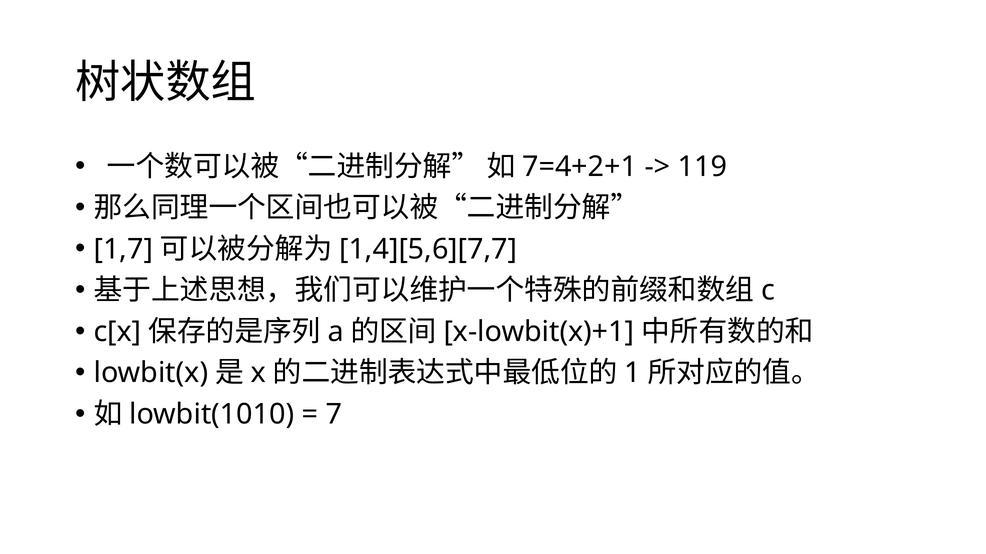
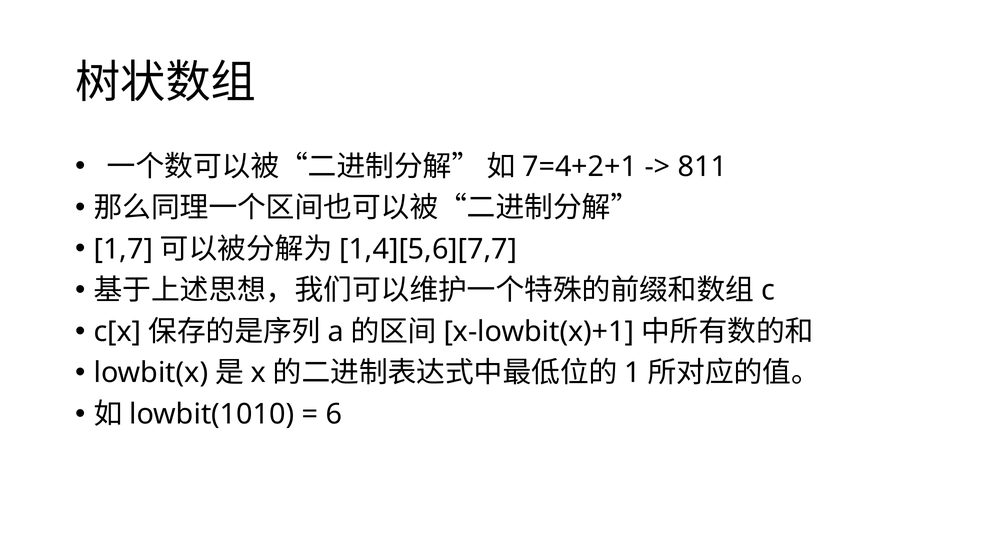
119: 119 -> 811
7: 7 -> 6
